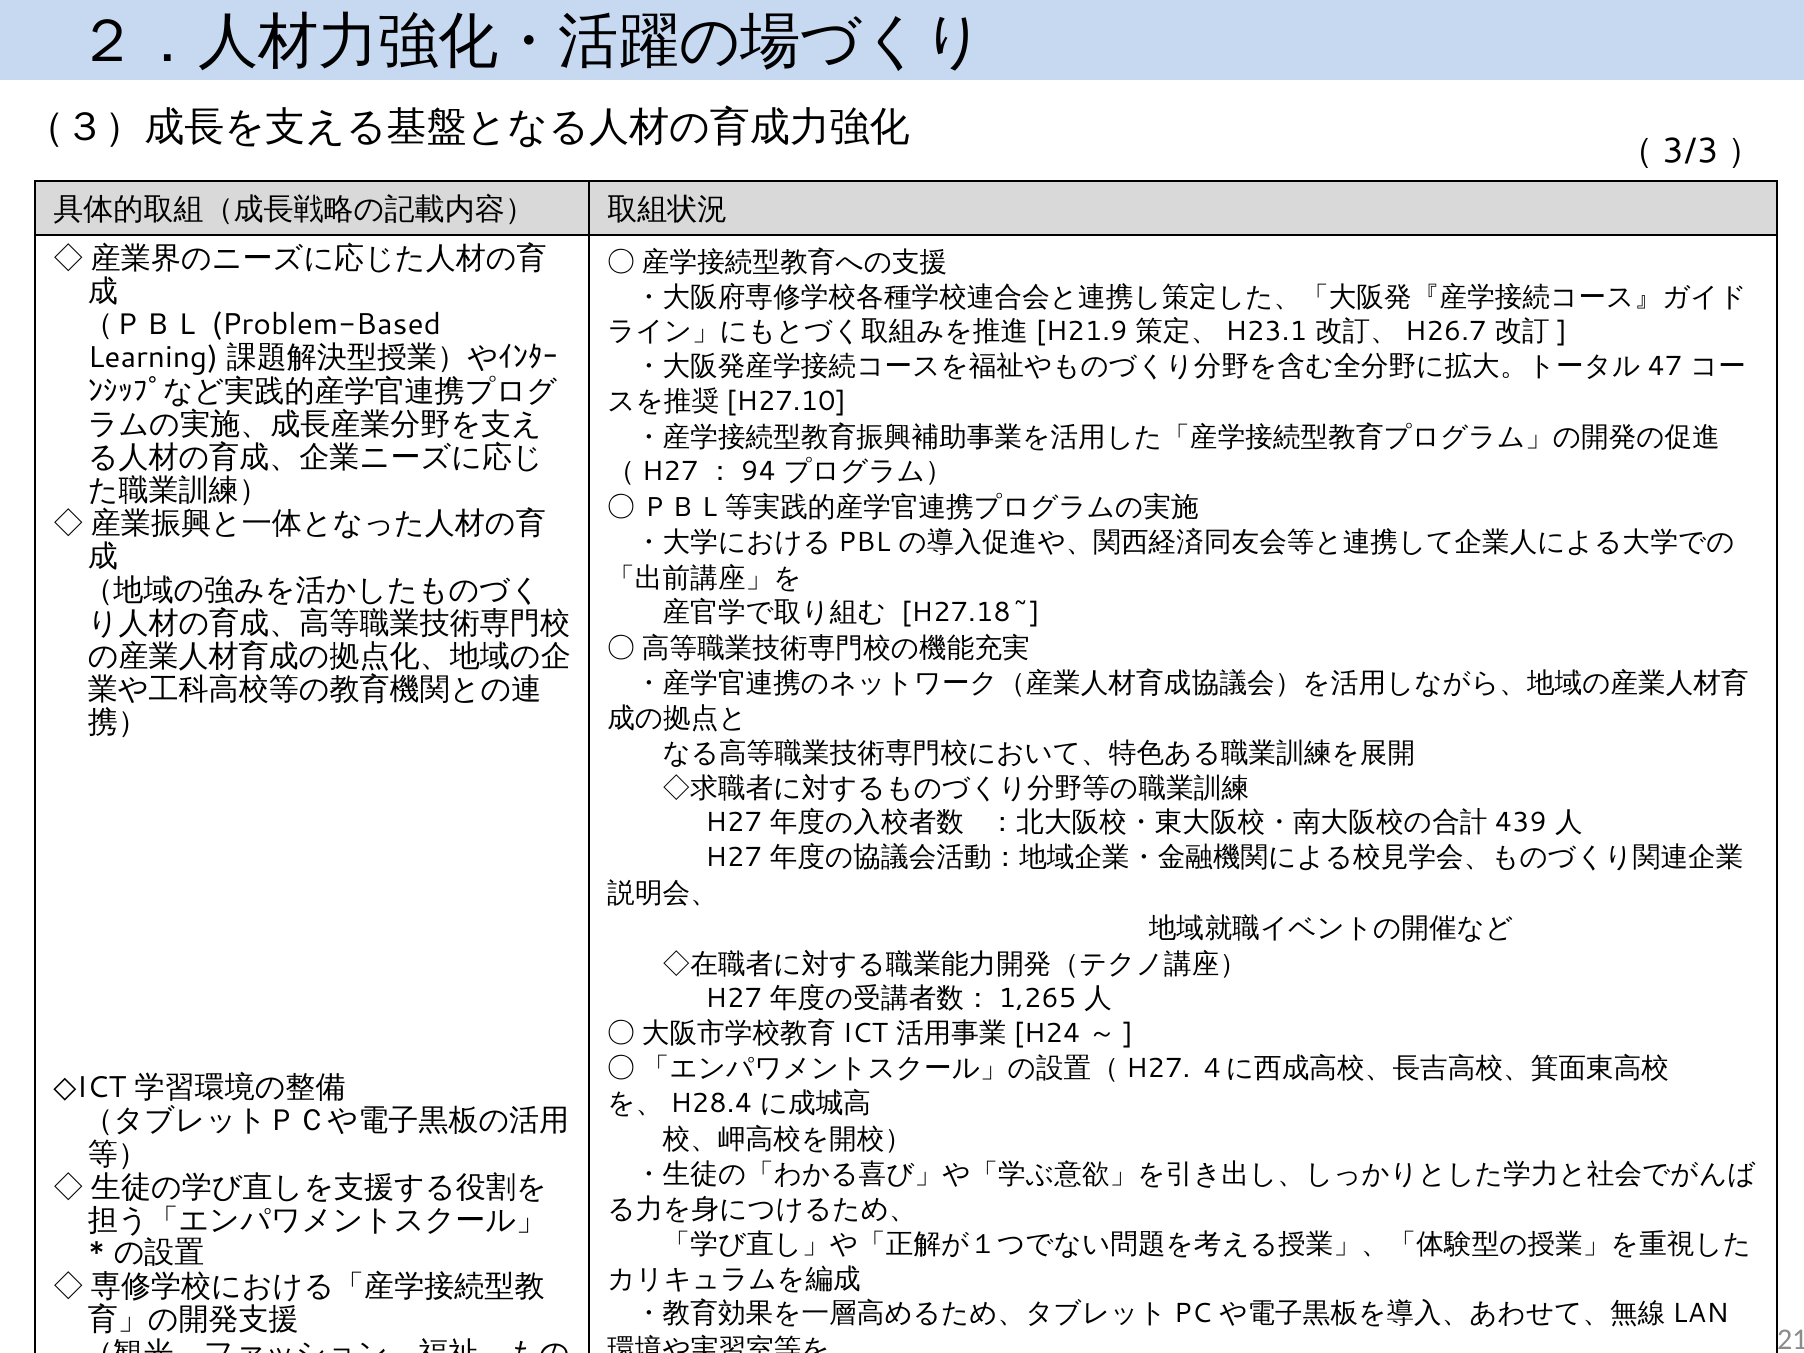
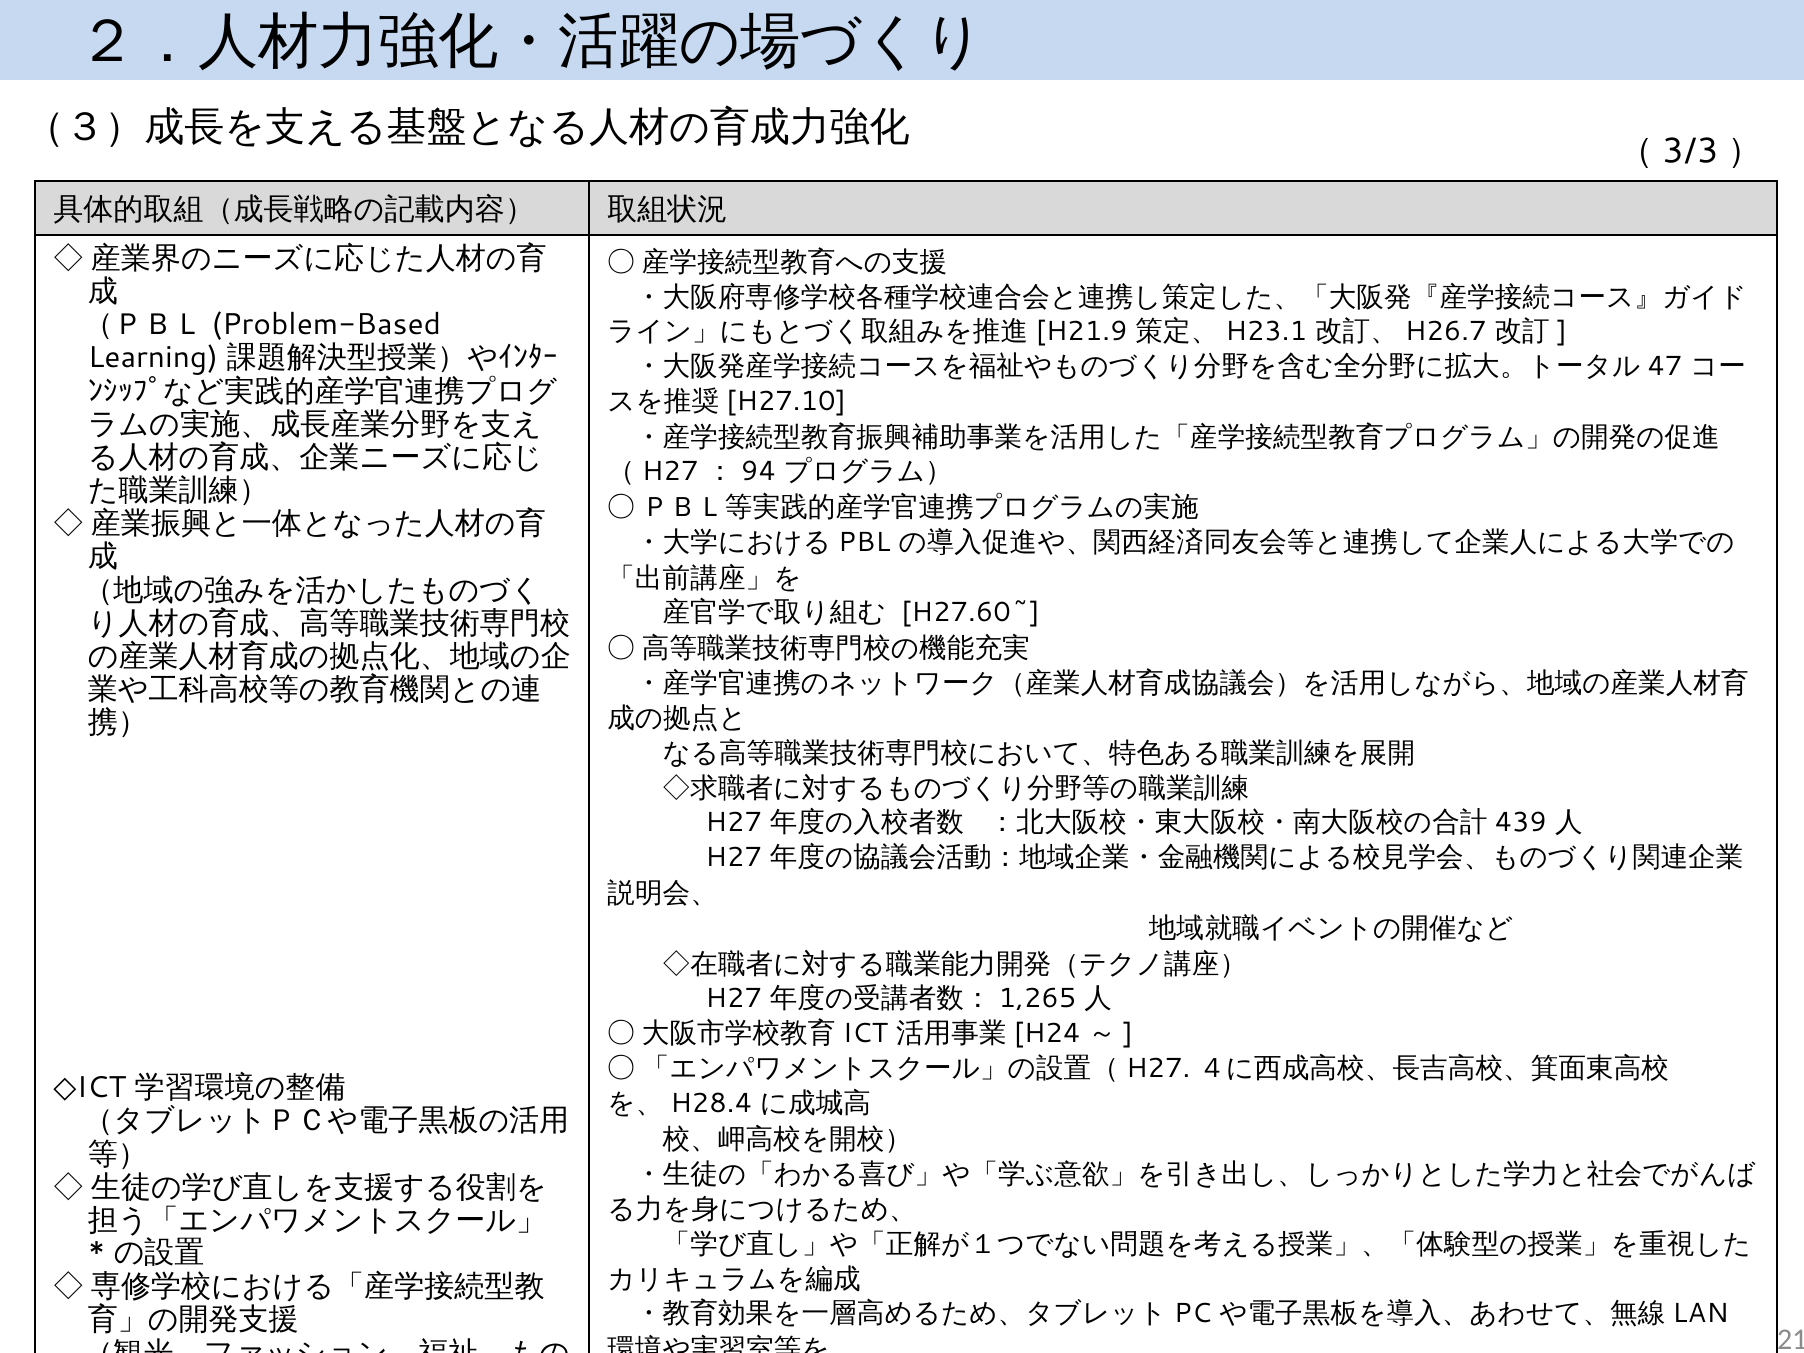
H27.18~: H27.18~ -> H27.60~
